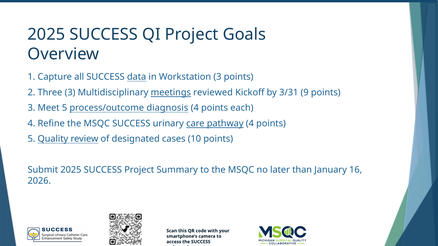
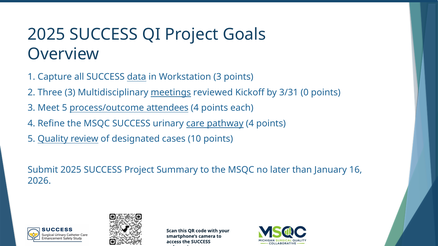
9: 9 -> 0
diagnosis: diagnosis -> attendees
